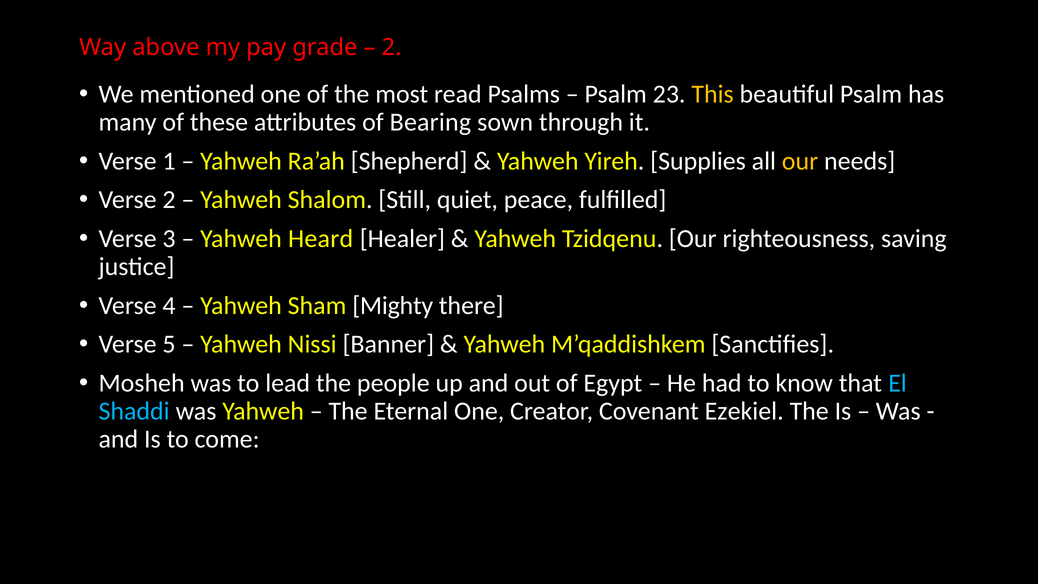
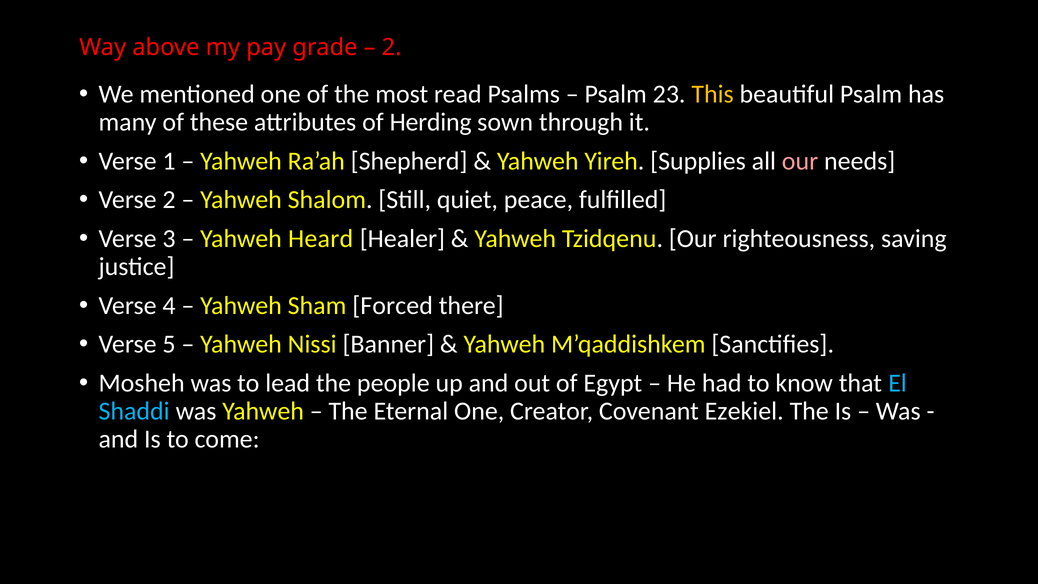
Bearing: Bearing -> Herding
our at (800, 161) colour: yellow -> pink
Mighty: Mighty -> Forced
